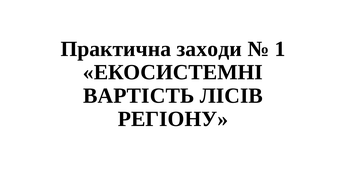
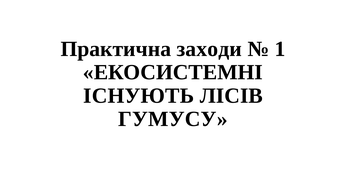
ВАРТІСТЬ: ВАРТІСТЬ -> ІСНУЮТЬ
РЕГІОНУ: РЕГІОНУ -> ГУМУСУ
